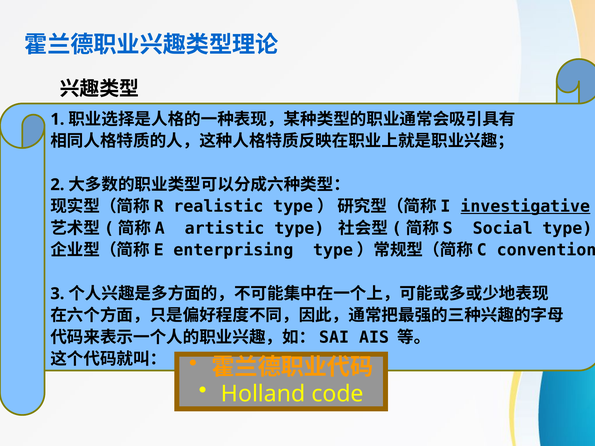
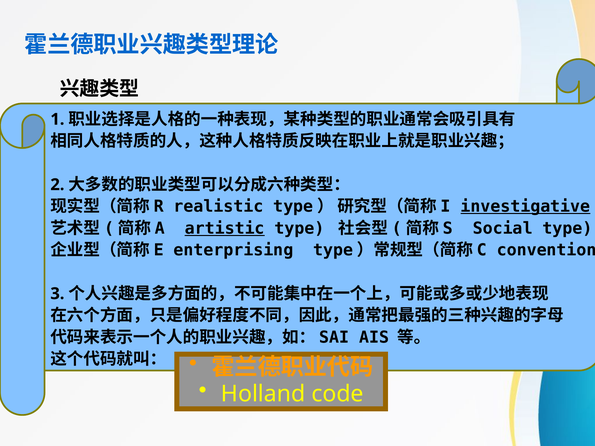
artistic underline: none -> present
